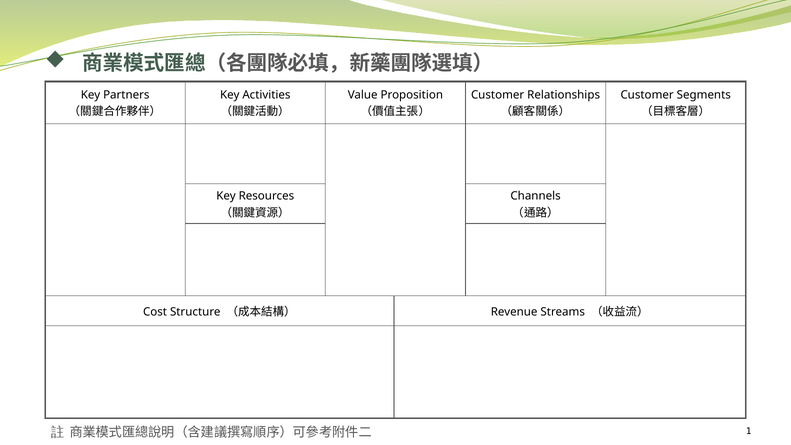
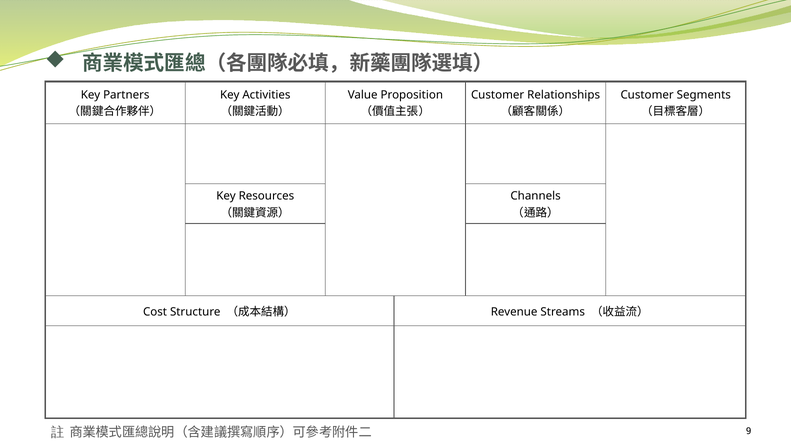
1: 1 -> 9
